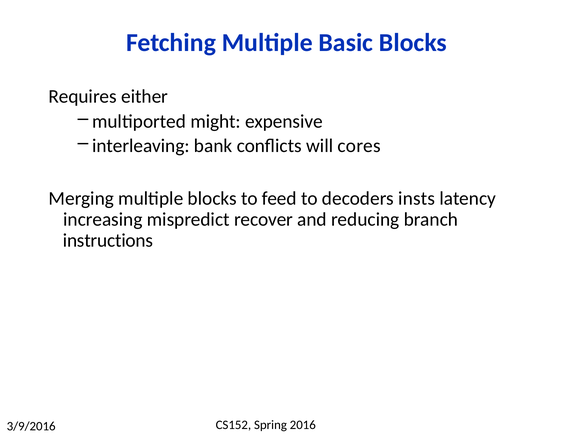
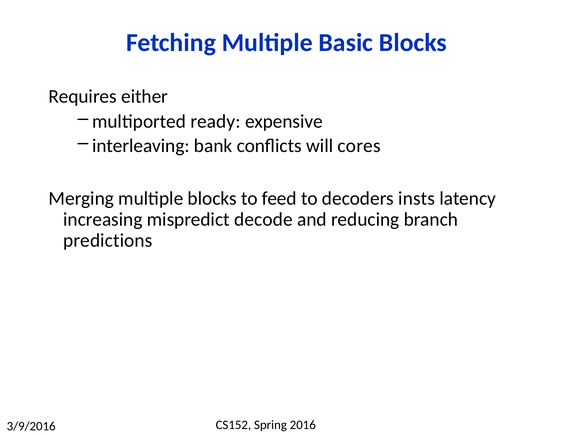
might: might -> ready
recover: recover -> decode
instructions: instructions -> predictions
